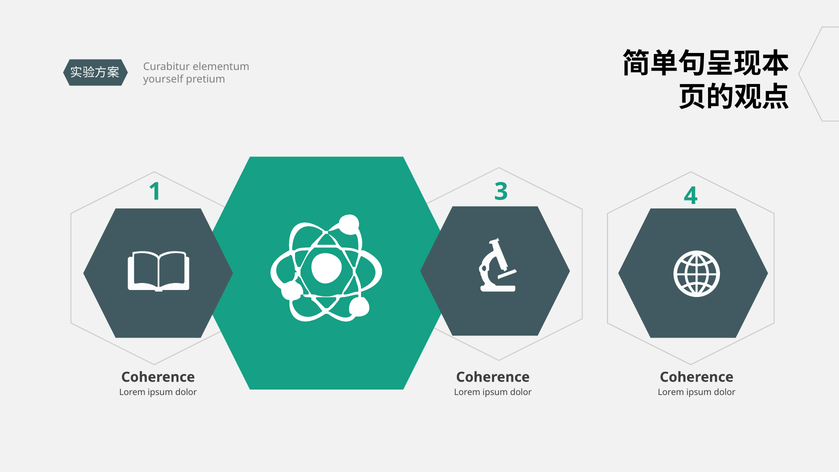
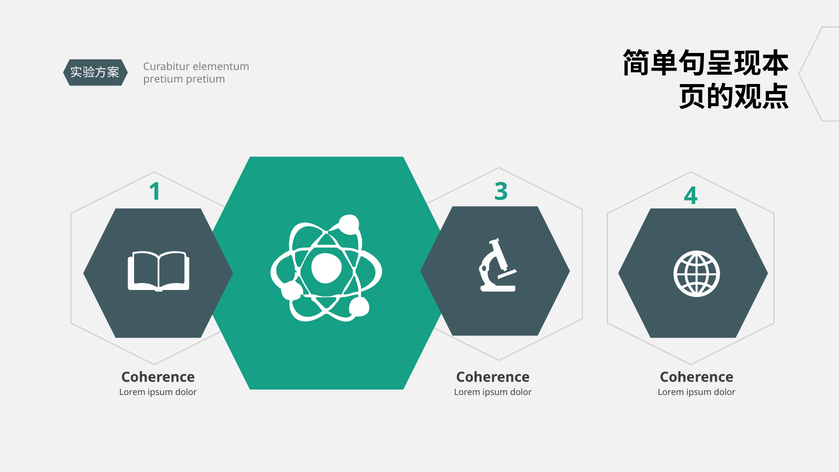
yourself at (163, 79): yourself -> pretium
